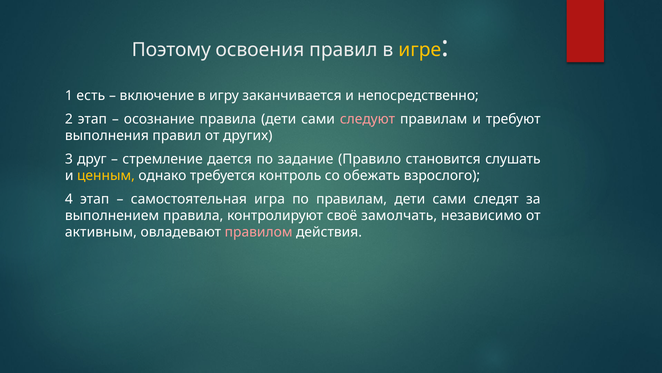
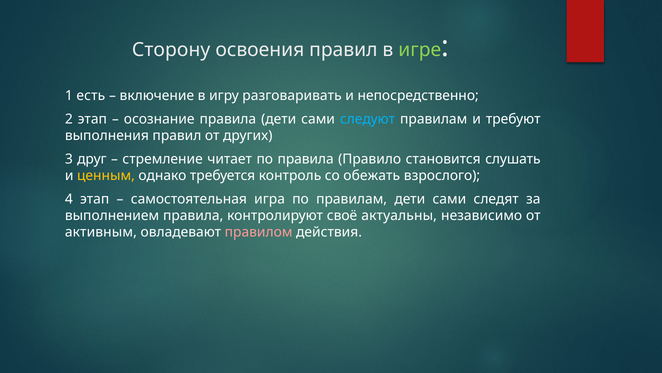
Поэтому: Поэтому -> Сторону
игре colour: yellow -> light green
заканчивается: заканчивается -> разговаривать
следуют colour: pink -> light blue
дается: дается -> читает
по задание: задание -> правила
замолчать: замолчать -> актуальны
